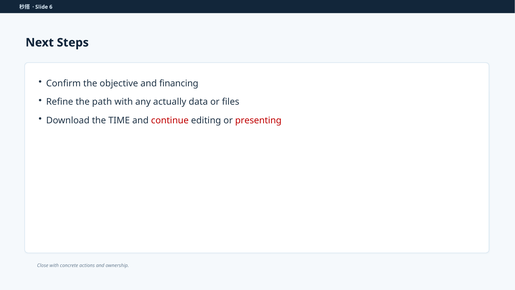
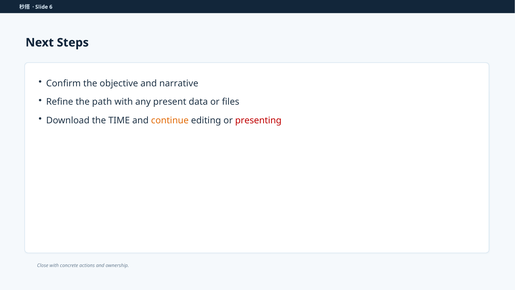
financing: financing -> narrative
actually: actually -> present
continue colour: red -> orange
